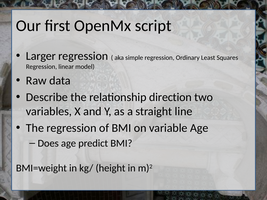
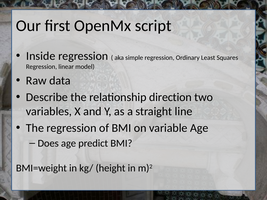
Larger: Larger -> Inside
